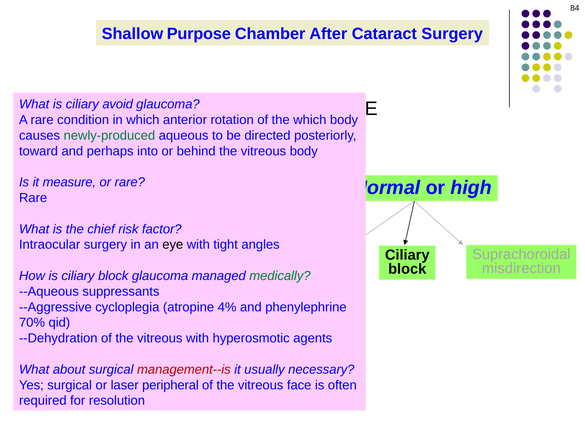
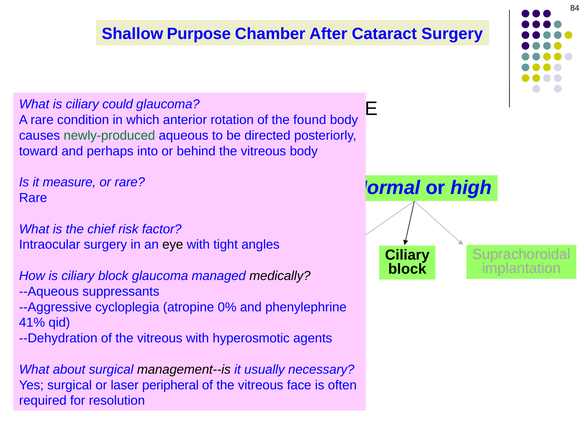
avoid: avoid -> could
which at (310, 120): which -> found
misdirection: misdirection -> implantation
medically colour: green -> black
4%: 4% -> 0%
70%: 70% -> 41%
management--is colour: red -> black
